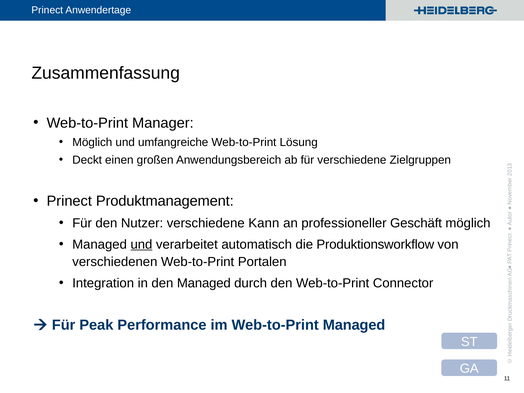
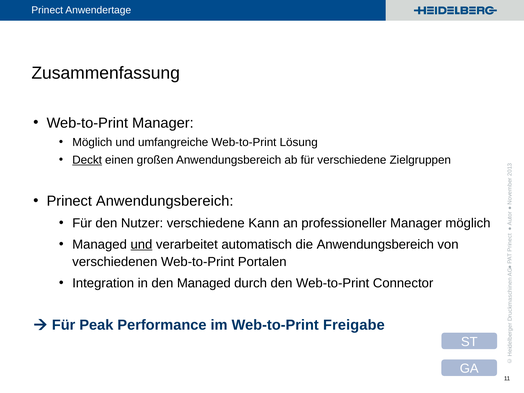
Deckt underline: none -> present
Prinect Produktmanagement: Produktmanagement -> Anwendungsbereich
professioneller Geschäft: Geschäft -> Manager
die Produktionsworkflow: Produktionsworkflow -> Anwendungsbereich
Web-to-Print Managed: Managed -> Freigabe
